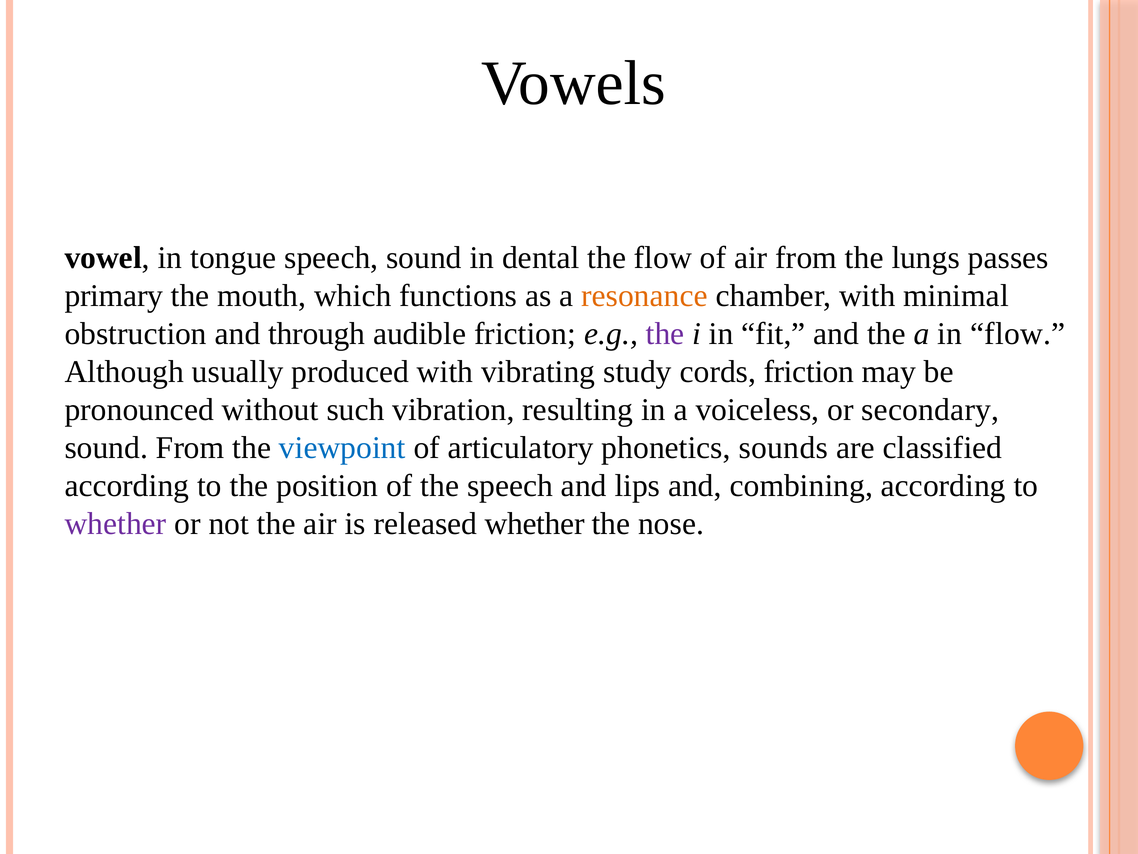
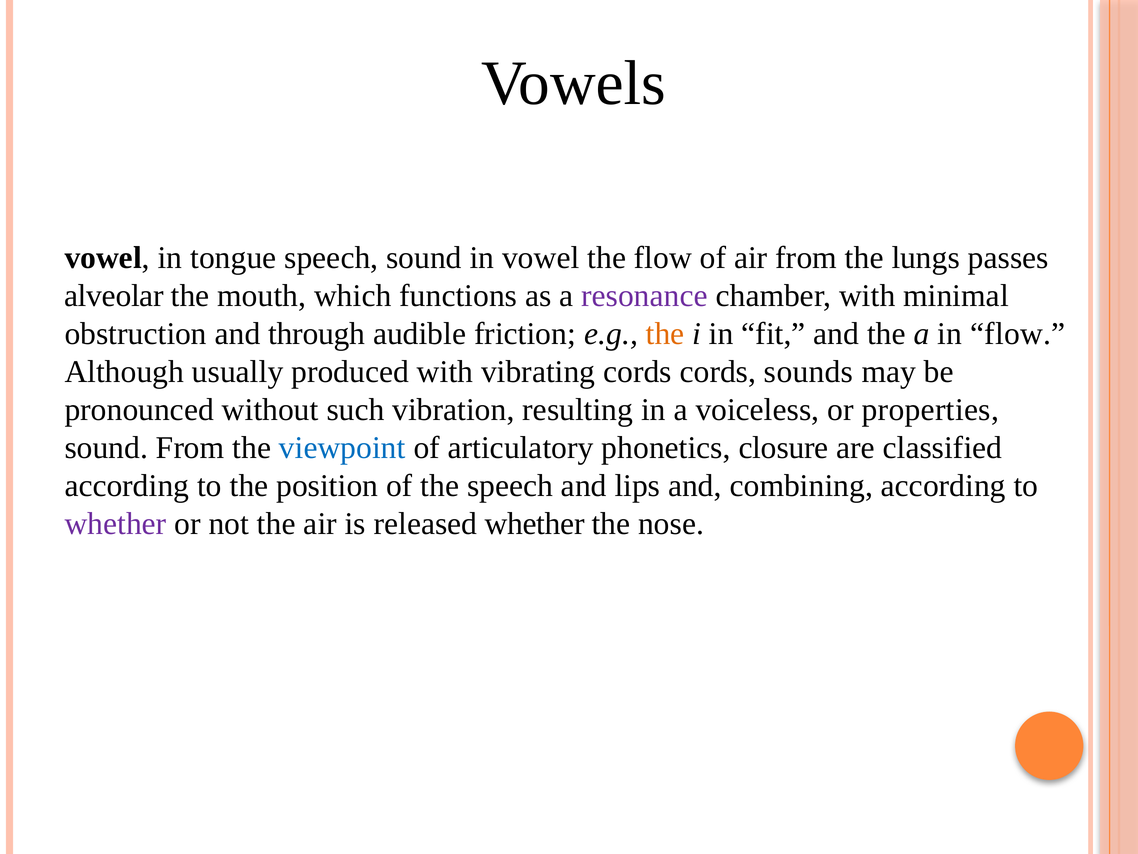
in dental: dental -> vowel
primary: primary -> alveolar
resonance colour: orange -> purple
the at (665, 334) colour: purple -> orange
vibrating study: study -> cords
cords friction: friction -> sounds
secondary: secondary -> properties
sounds: sounds -> closure
